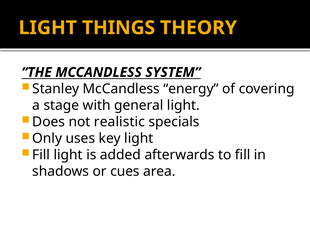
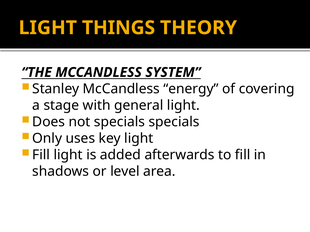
not realistic: realistic -> specials
cues: cues -> level
